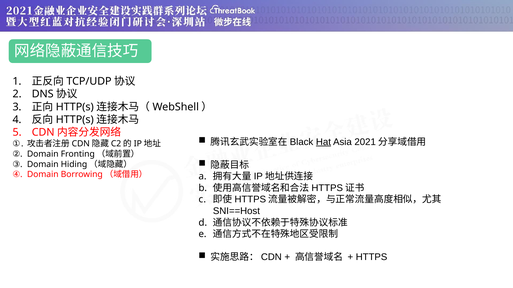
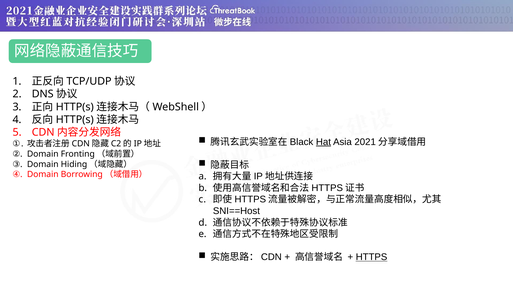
HTTPS underline: none -> present
